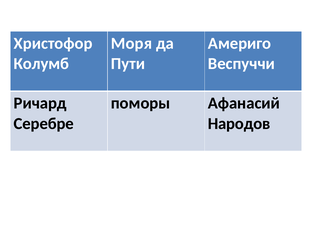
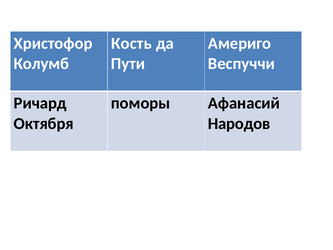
Моря: Моря -> Кость
Серебре: Серебре -> Октября
